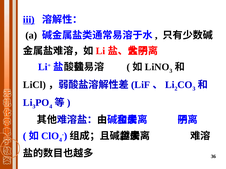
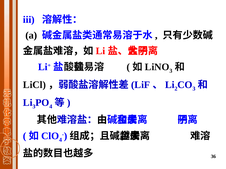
iii underline: present -> none
